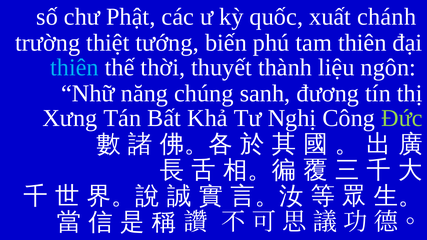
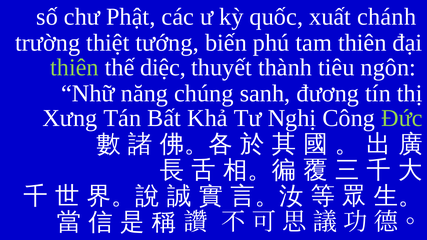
thiên at (75, 68) colour: light blue -> light green
thời: thời -> diệc
liệu: liệu -> tiêu
